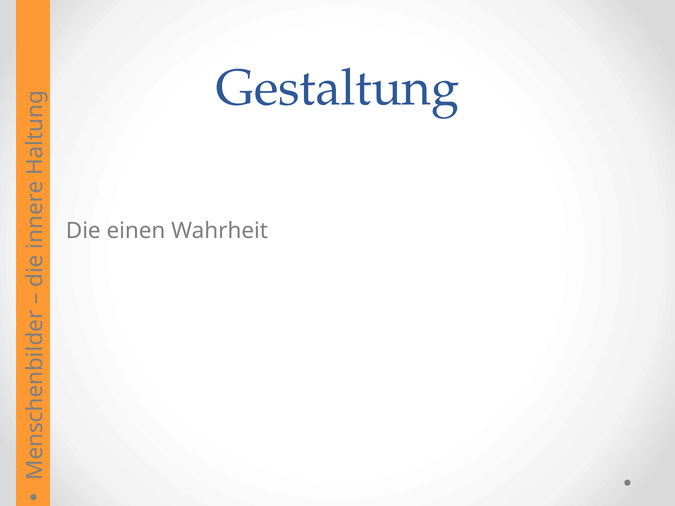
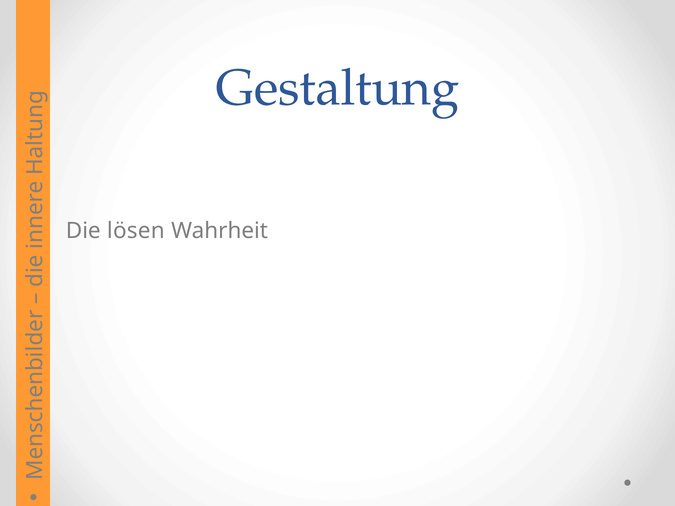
einen: einen -> lösen
